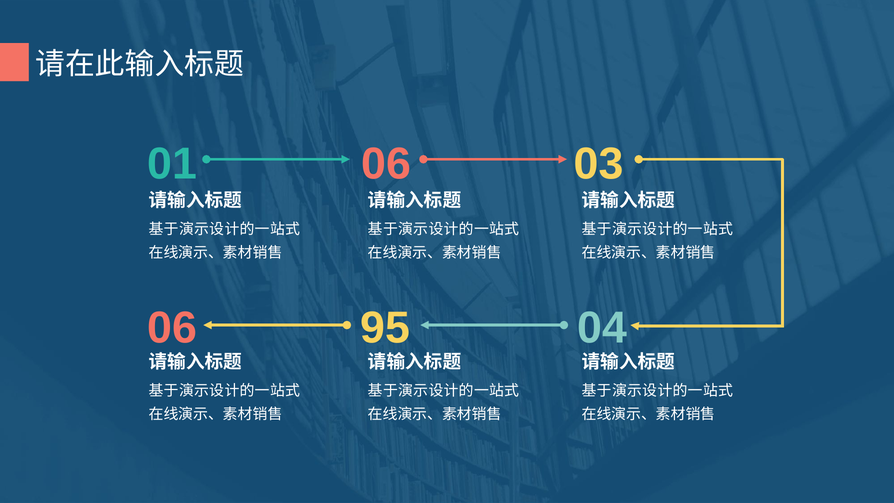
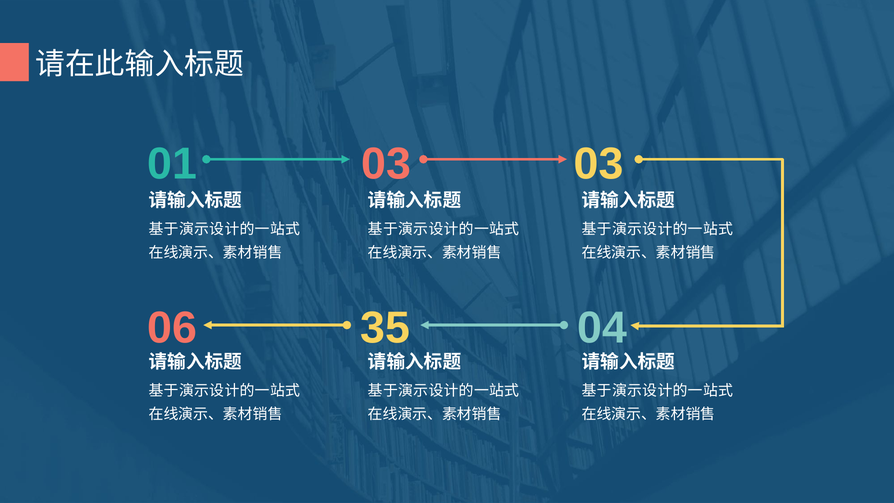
01 06: 06 -> 03
95: 95 -> 35
